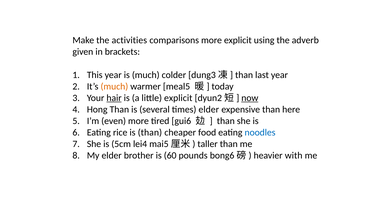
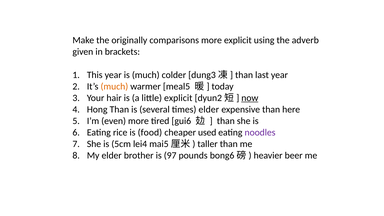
activities: activities -> originally
hair underline: present -> none
is than: than -> food
food: food -> used
noodles colour: blue -> purple
60: 60 -> 97
with: with -> beer
